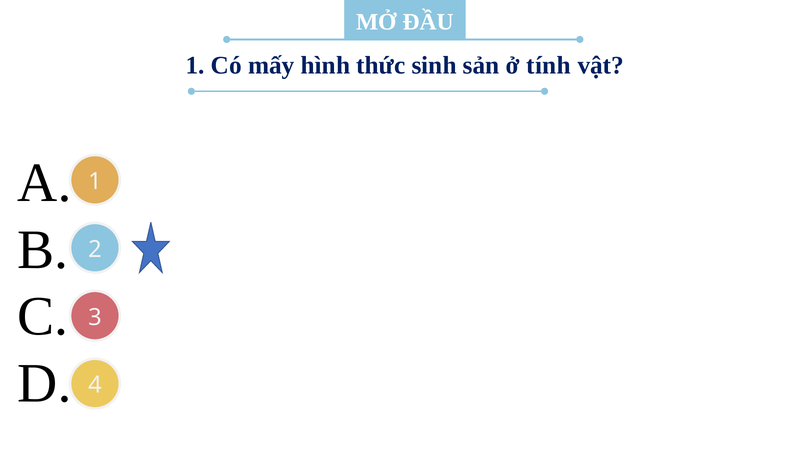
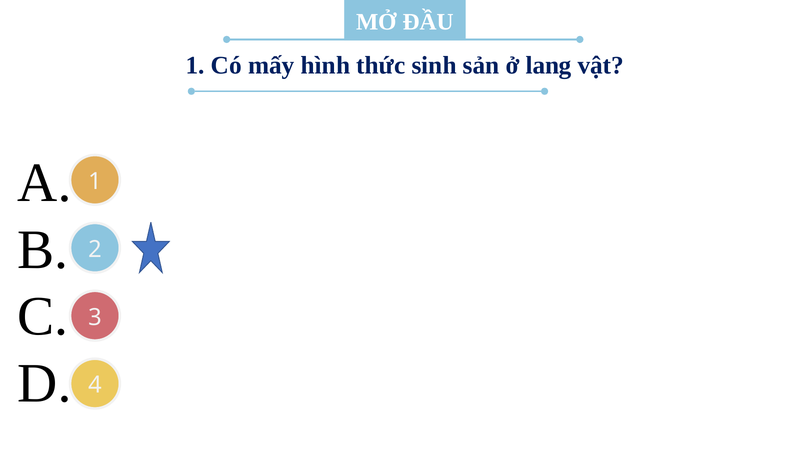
tính: tính -> lang
